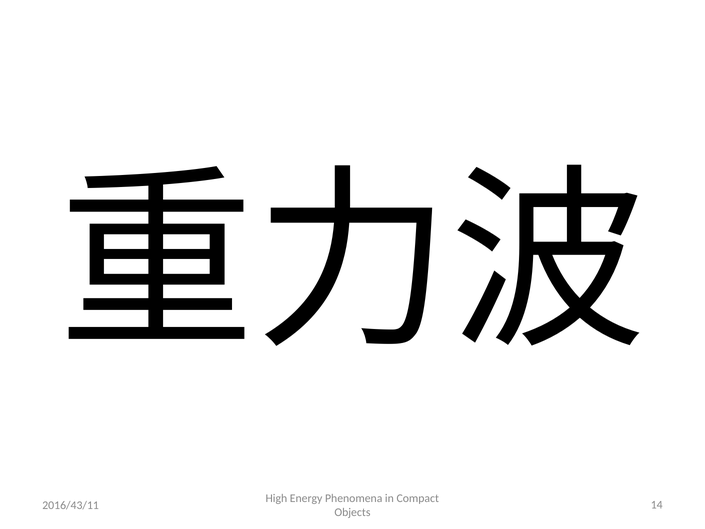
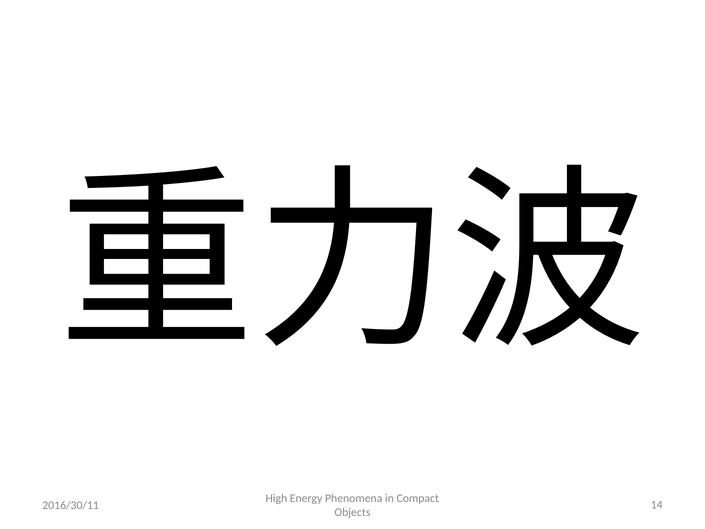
2016/43/11: 2016/43/11 -> 2016/30/11
